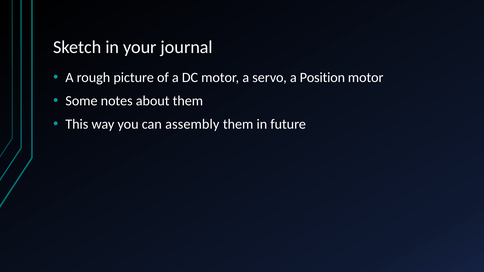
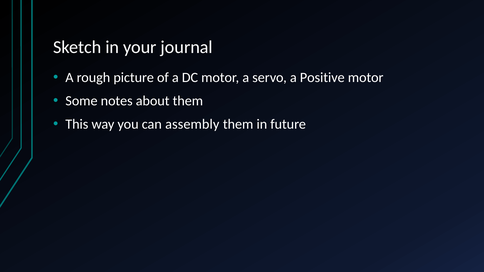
Position: Position -> Positive
